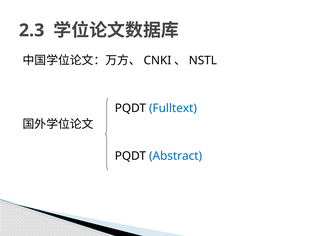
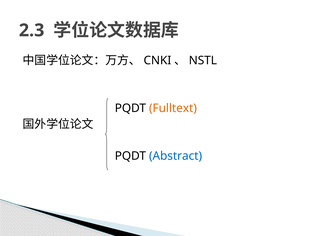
Fulltext colour: blue -> orange
